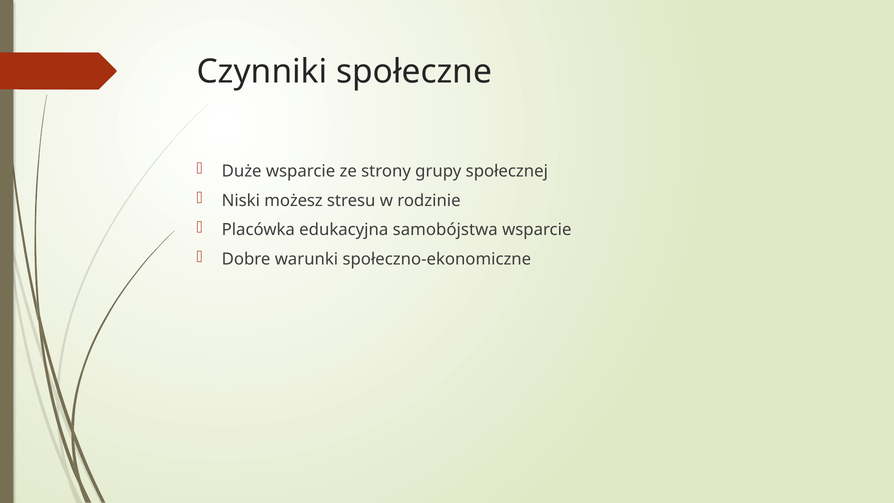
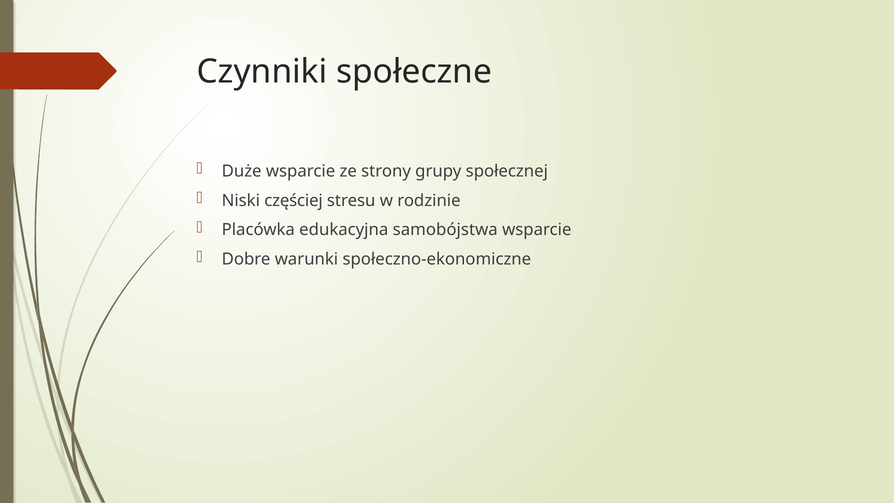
możesz: możesz -> częściej
